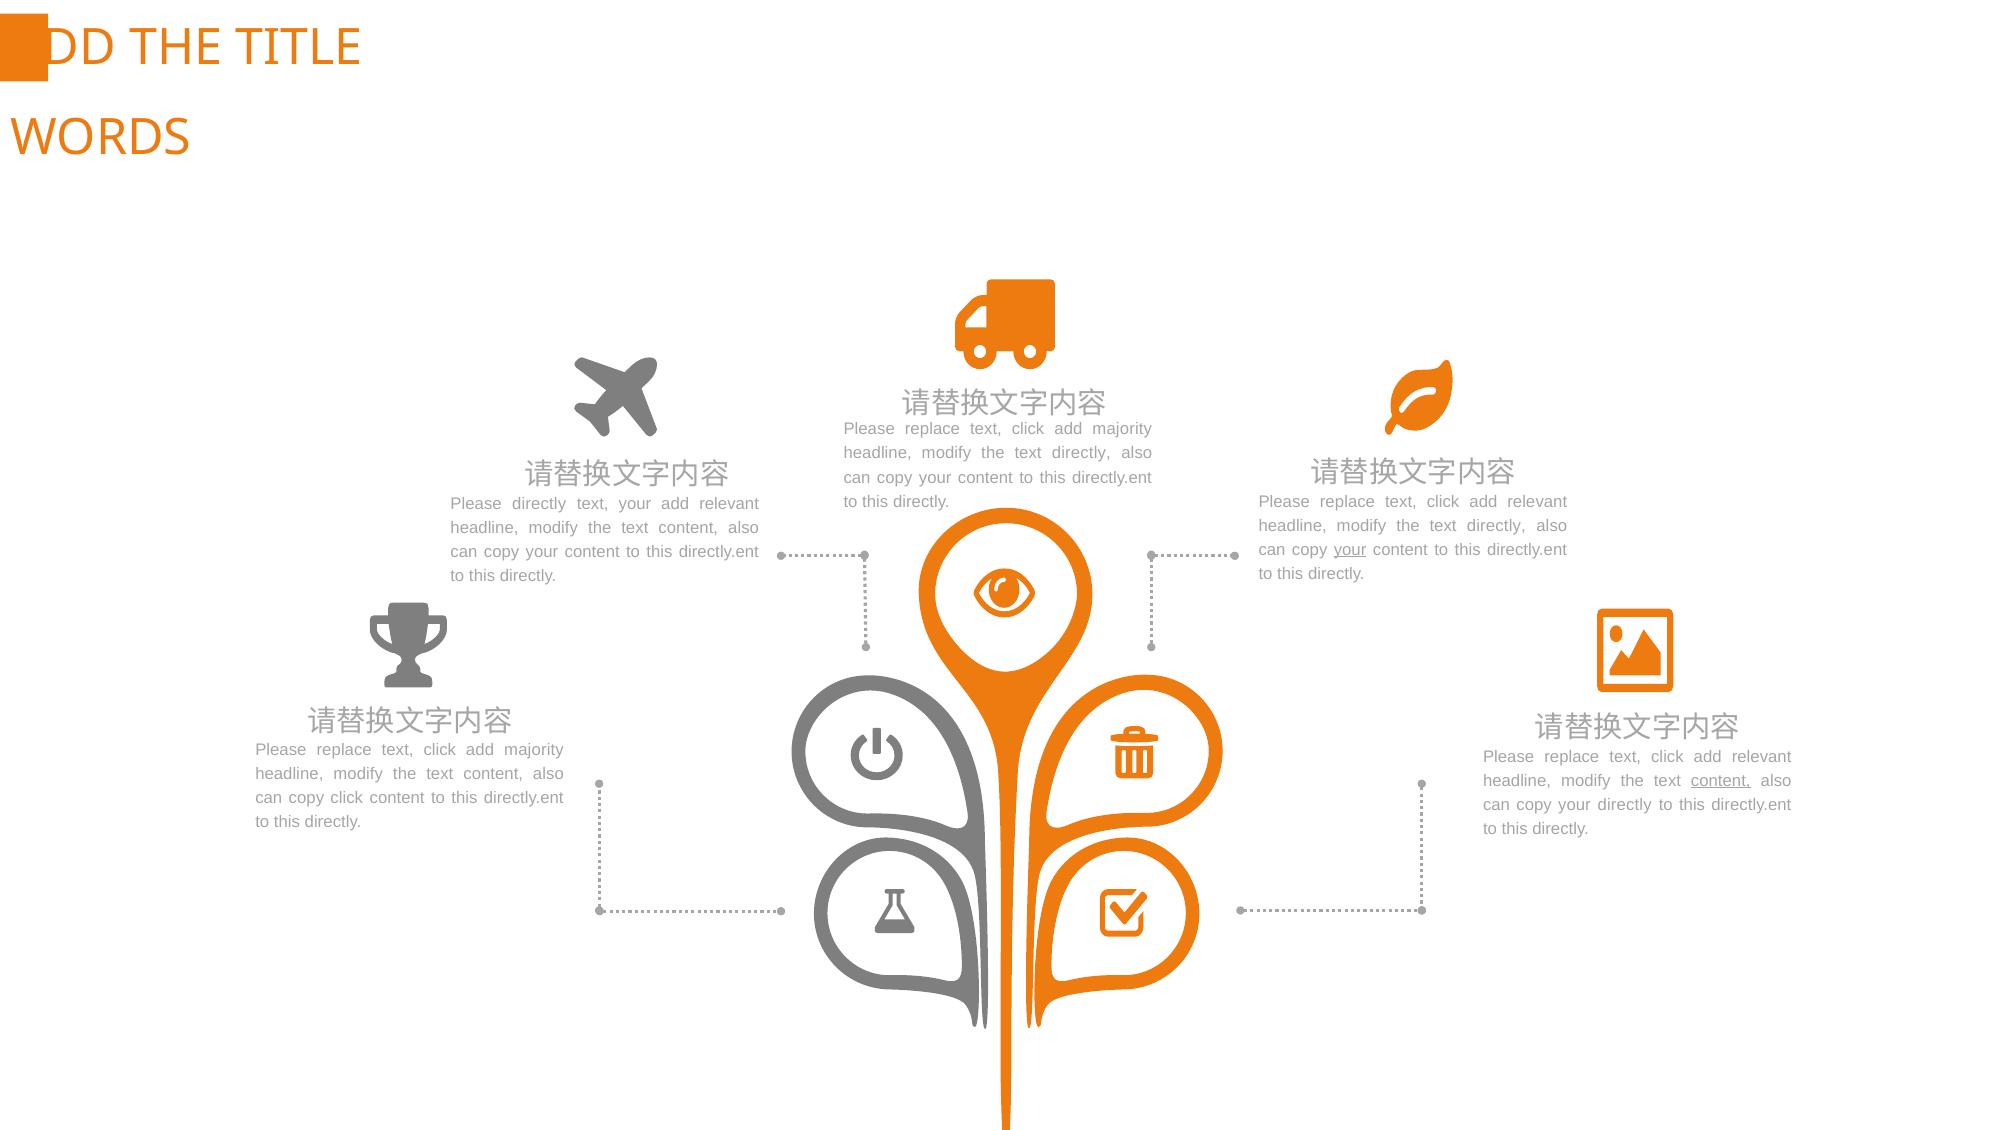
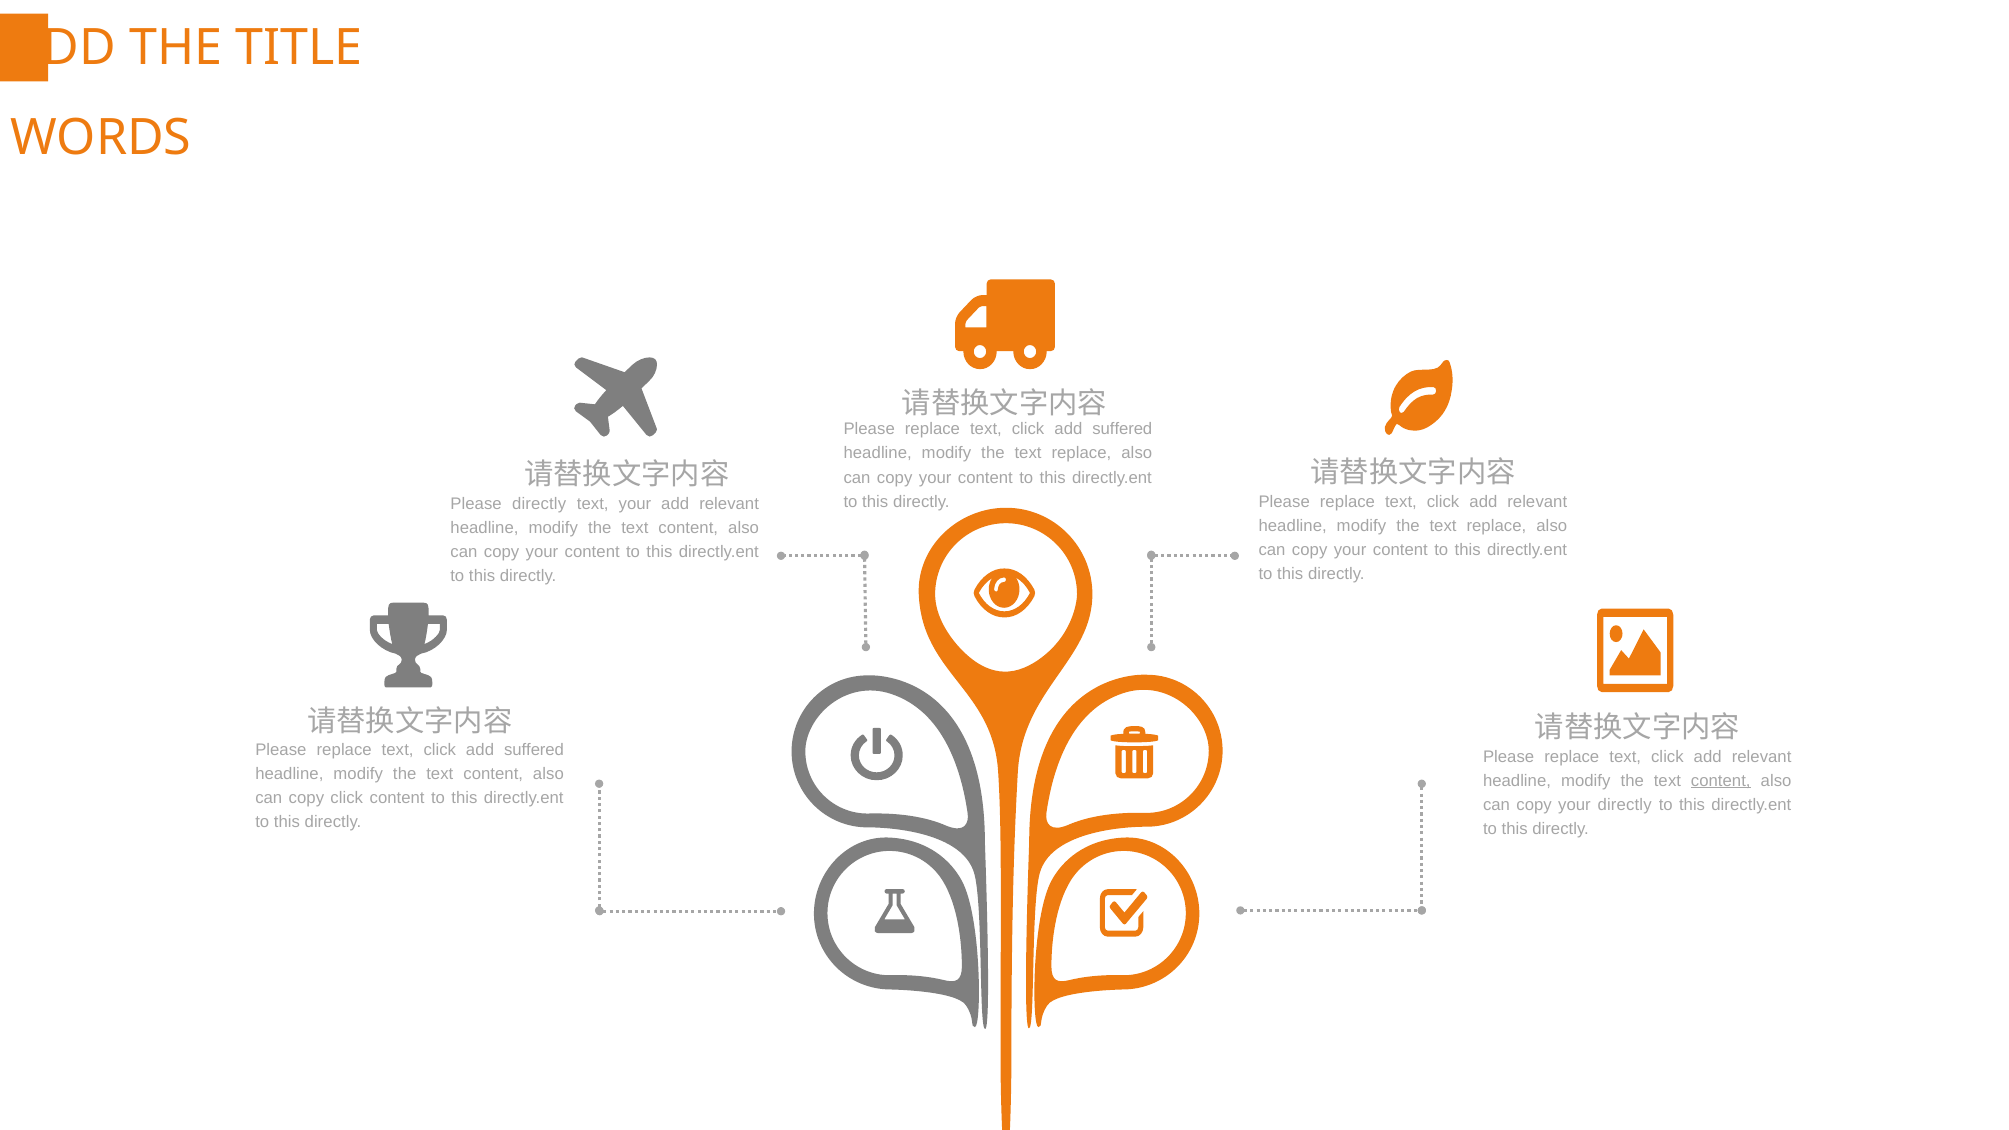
majority at (1122, 429): majority -> suffered
directly at (1081, 454): directly -> replace
directly at (1496, 526): directly -> replace
your at (1350, 550) underline: present -> none
majority at (534, 750): majority -> suffered
